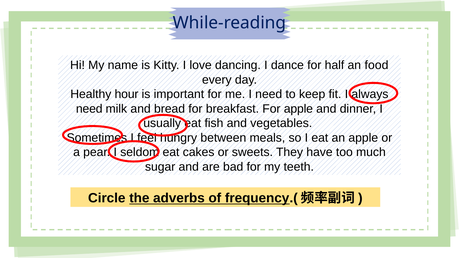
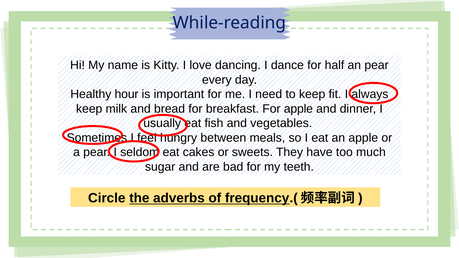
an food: food -> pear
need at (89, 109): need -> keep
